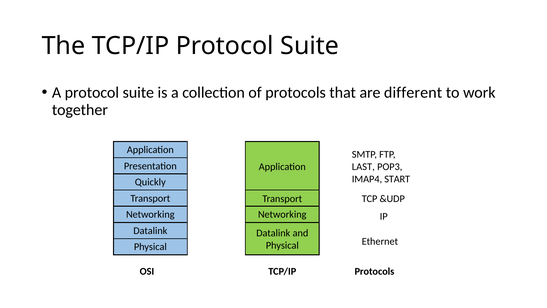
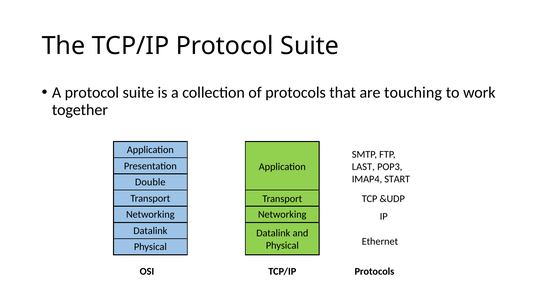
different: different -> touching
Quickly: Quickly -> Double
